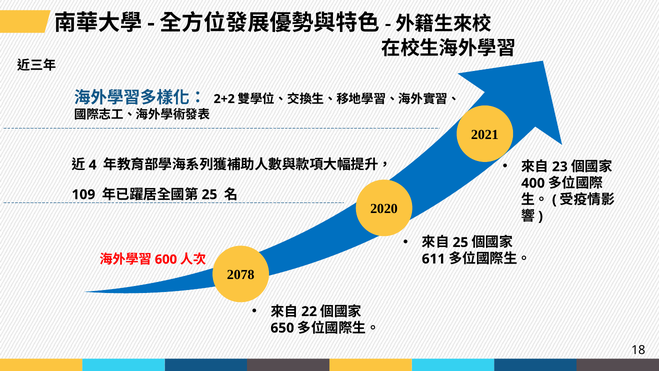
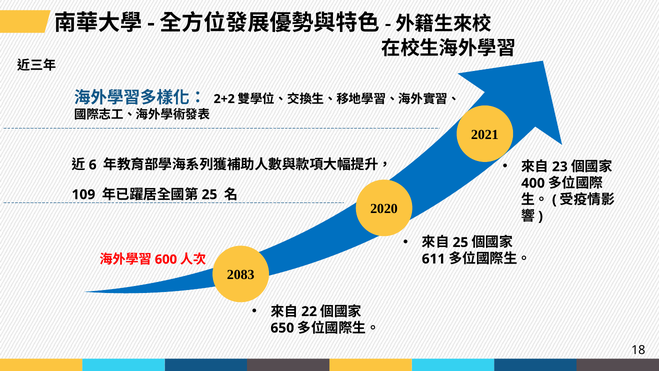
4: 4 -> 6
2078: 2078 -> 2083
